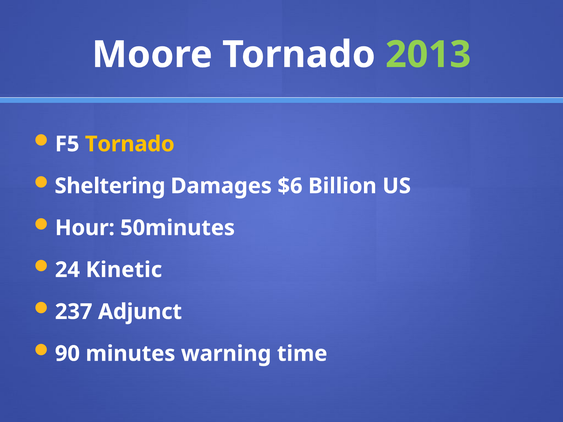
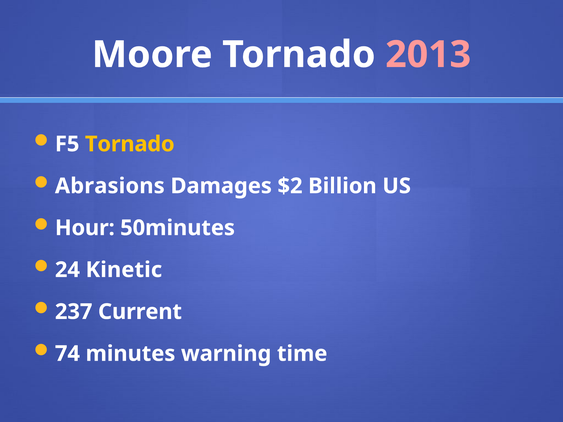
2013 colour: light green -> pink
Sheltering: Sheltering -> Abrasions
$6: $6 -> $2
Adjunct: Adjunct -> Current
90: 90 -> 74
